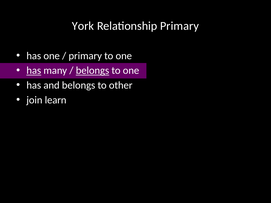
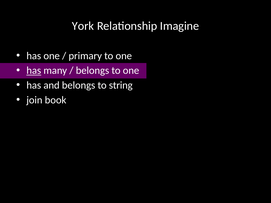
Relationship Primary: Primary -> Imagine
belongs at (92, 71) underline: present -> none
other: other -> string
learn: learn -> book
